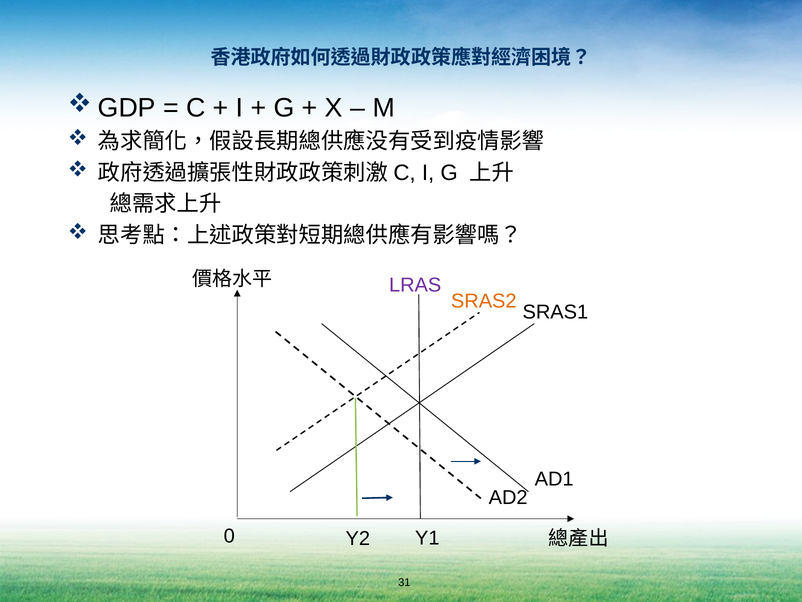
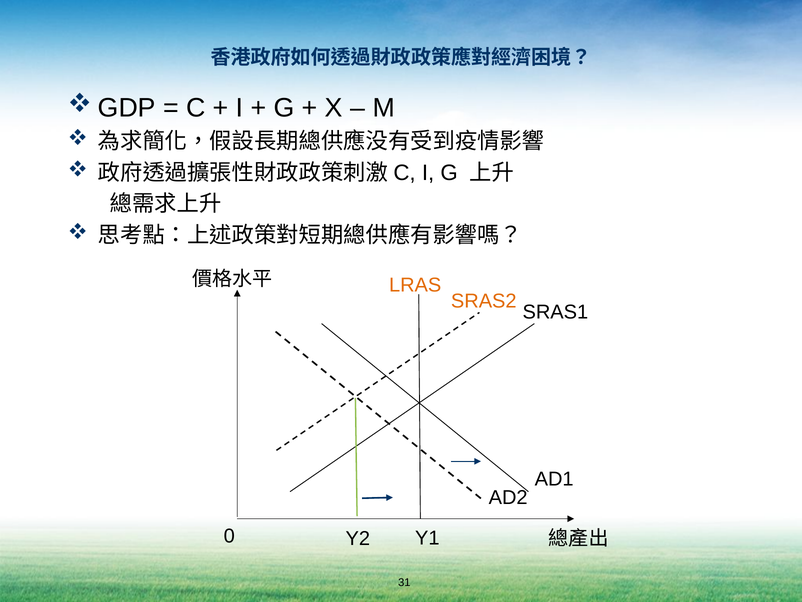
LRAS colour: purple -> orange
